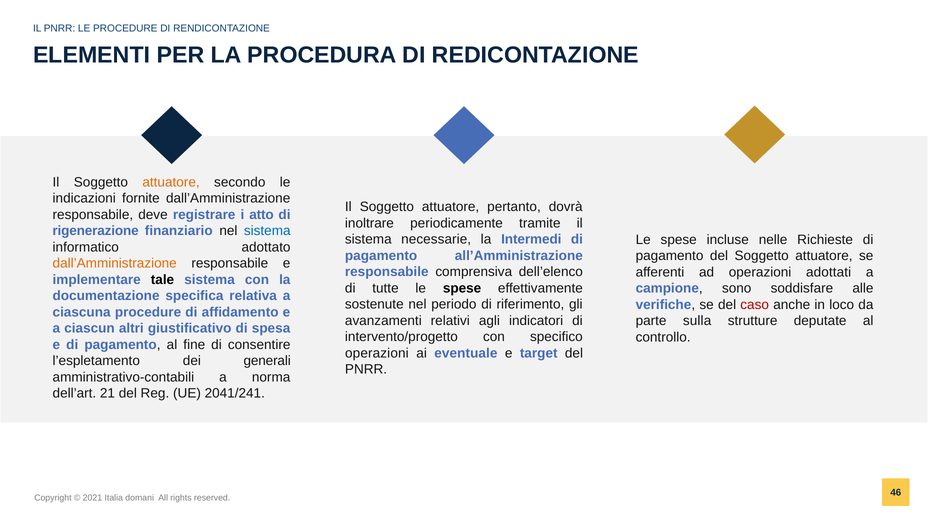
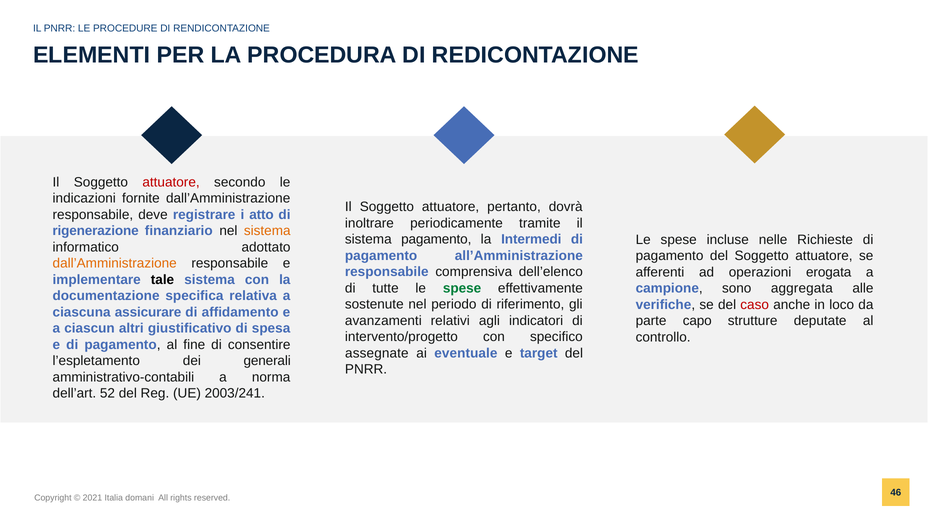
attuatore at (171, 182) colour: orange -> red
sistema at (267, 231) colour: blue -> orange
sistema necessarie: necessarie -> pagamento
adottati: adottati -> erogata
spese at (462, 288) colour: black -> green
soddisfare: soddisfare -> aggregata
ciascuna procedure: procedure -> assicurare
sulla: sulla -> capo
operazioni at (377, 353): operazioni -> assegnate
21: 21 -> 52
2041/241: 2041/241 -> 2003/241
